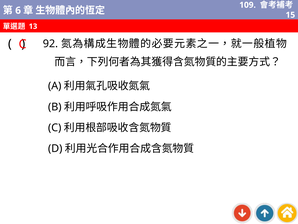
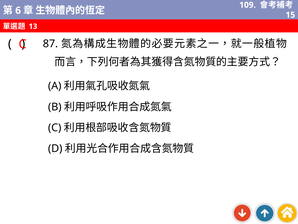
92: 92 -> 87
